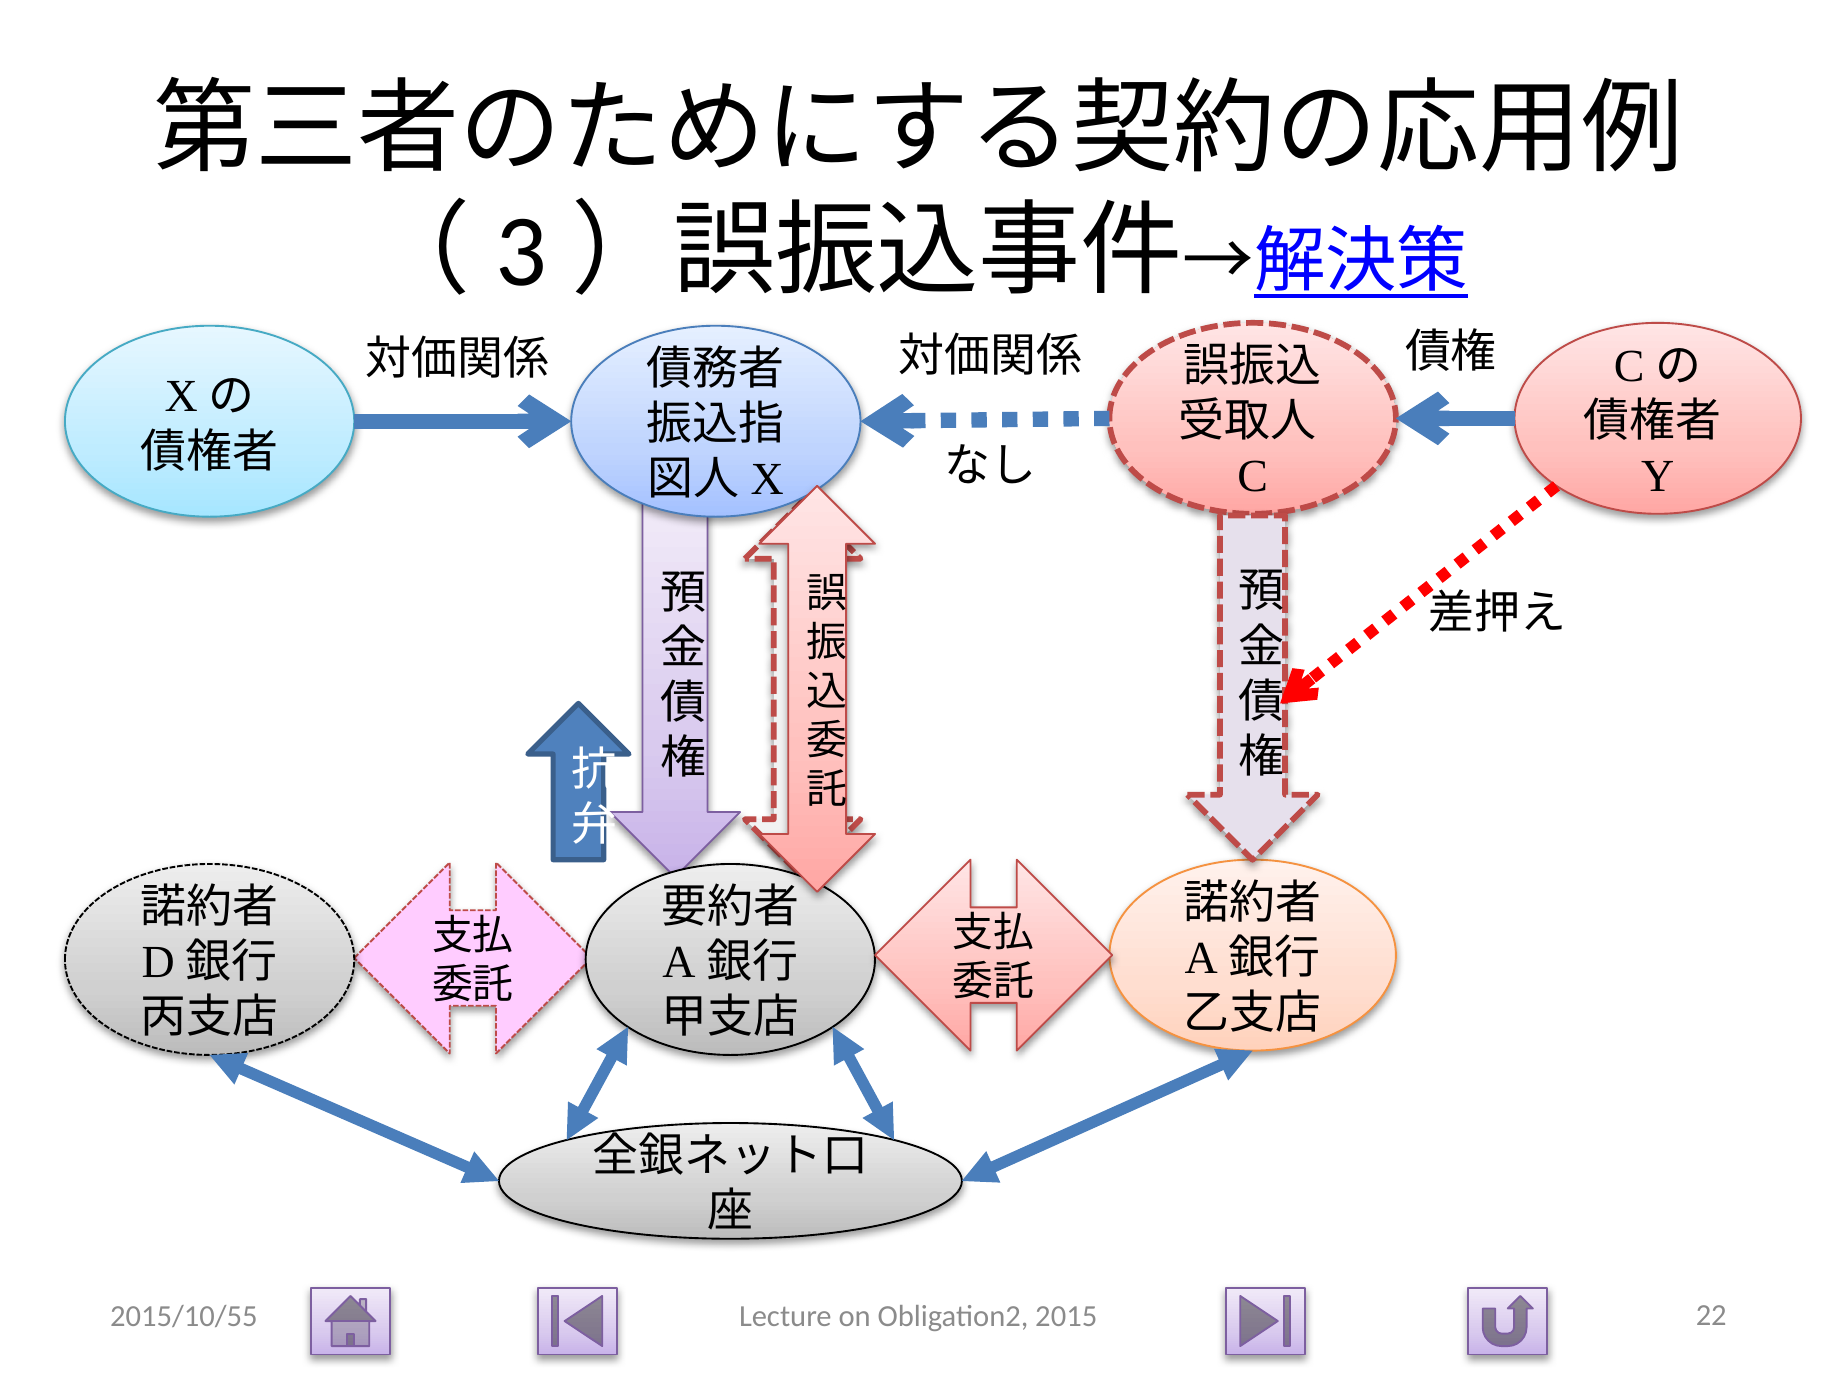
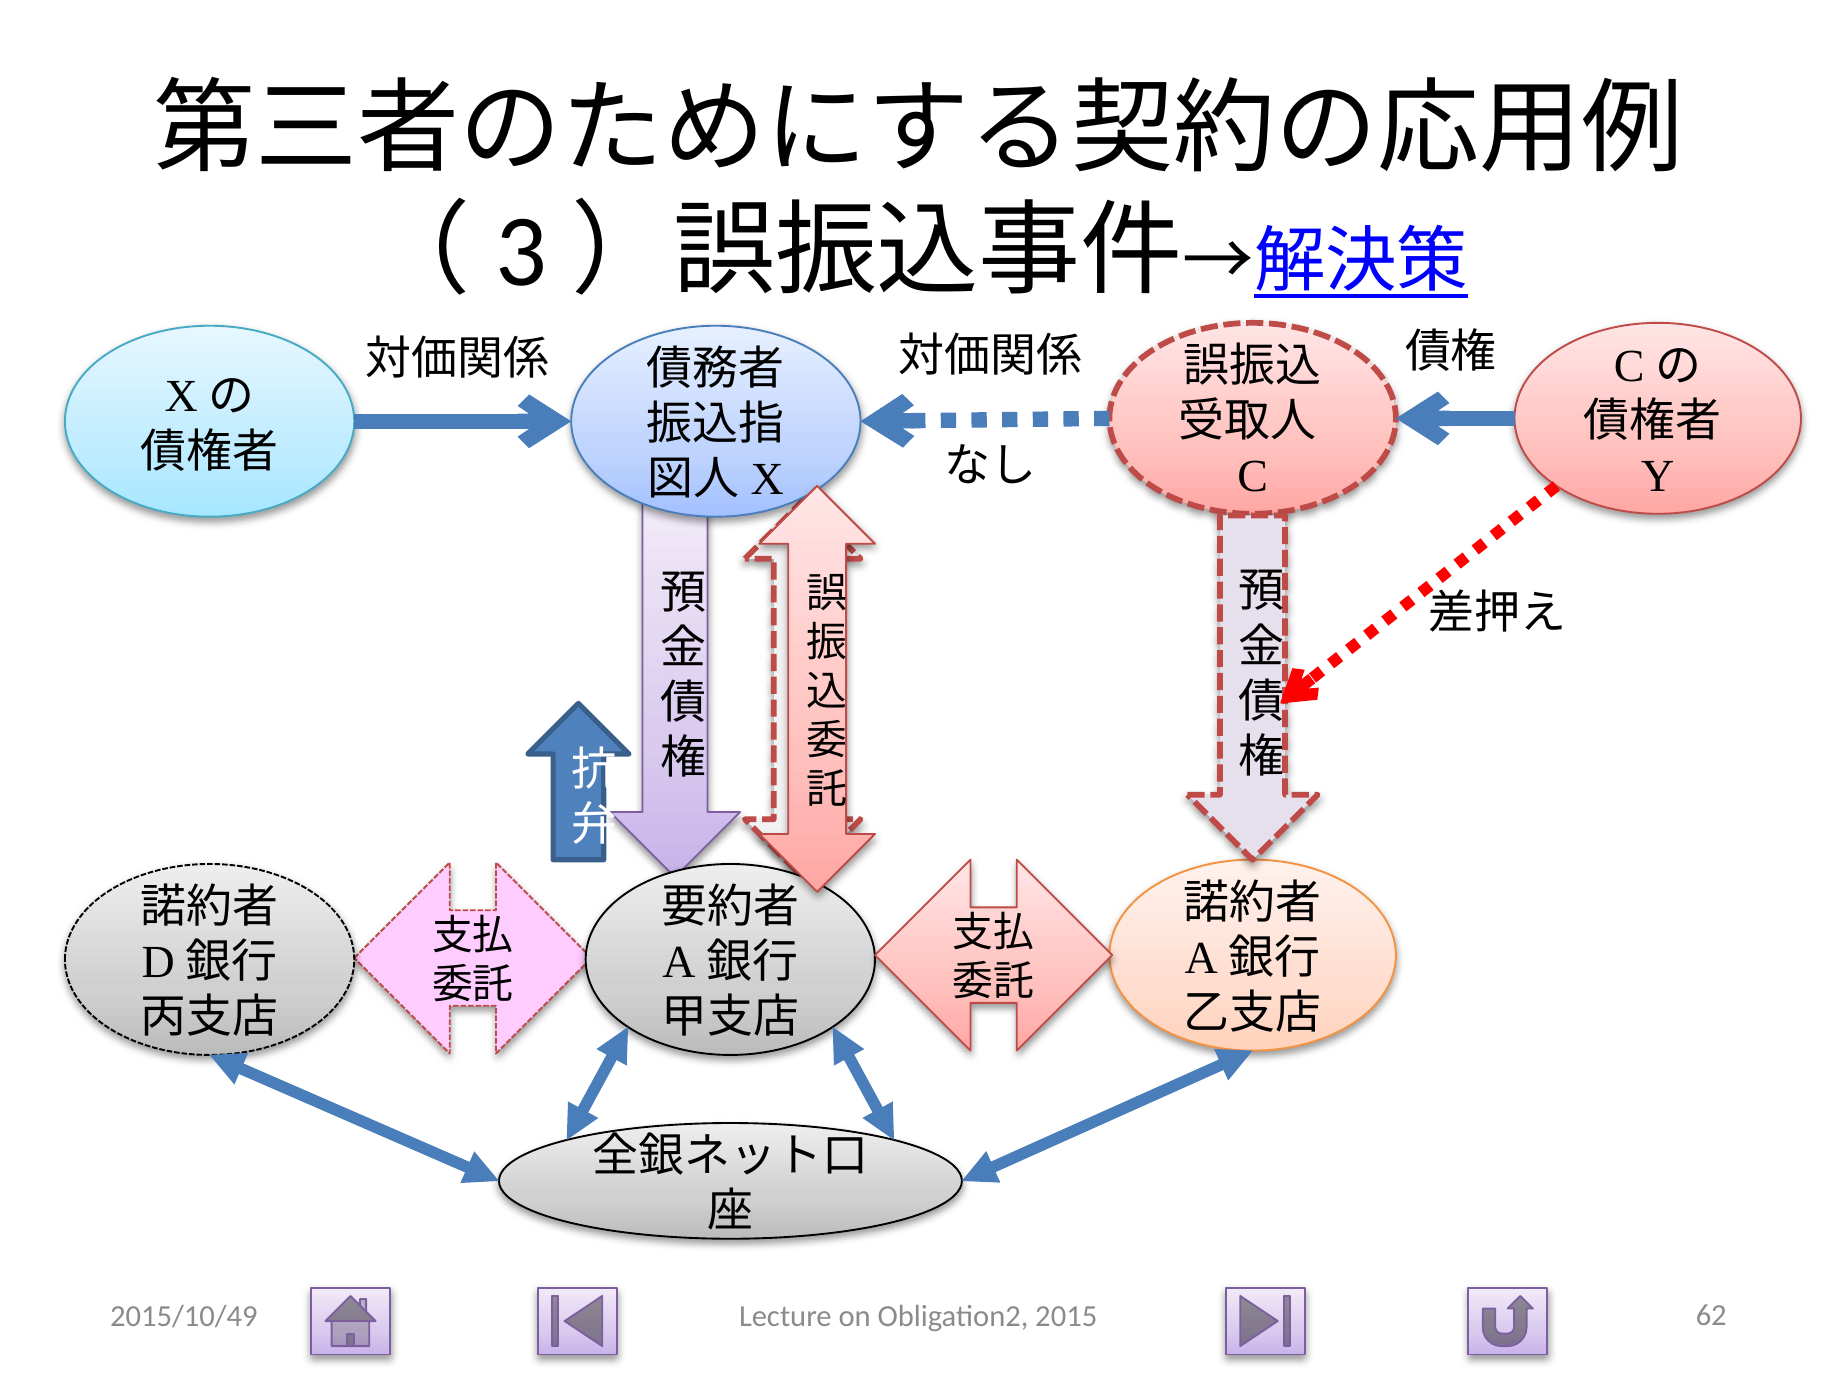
2015/10/55: 2015/10/55 -> 2015/10/49
22: 22 -> 62
